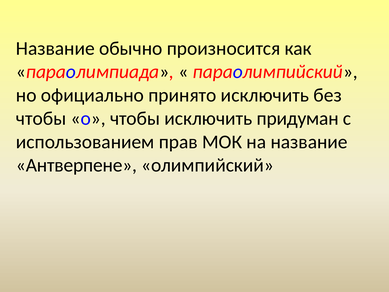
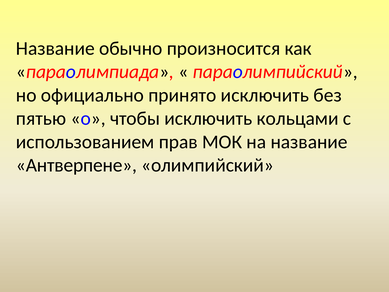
чтобы at (41, 118): чтобы -> пятью
придуман: придуман -> кольцами
